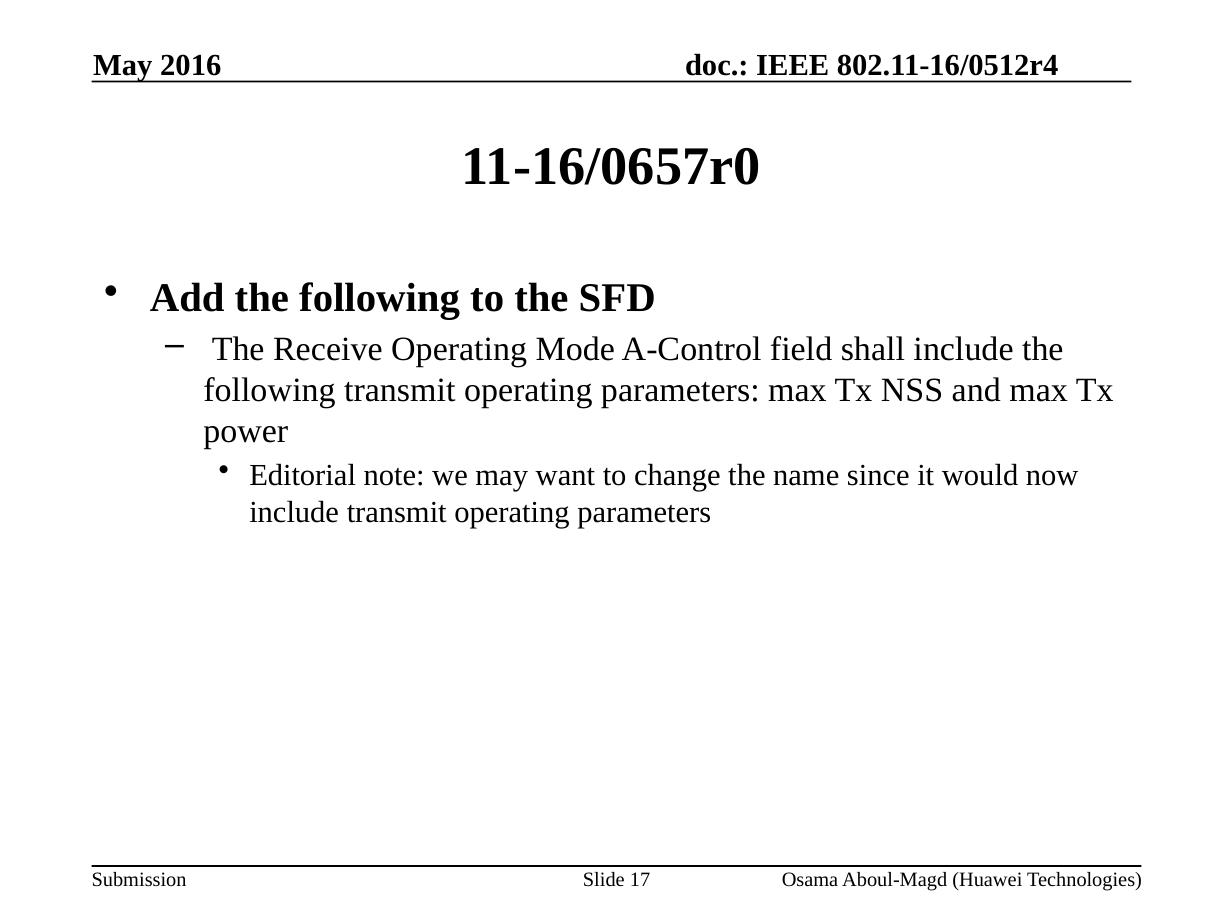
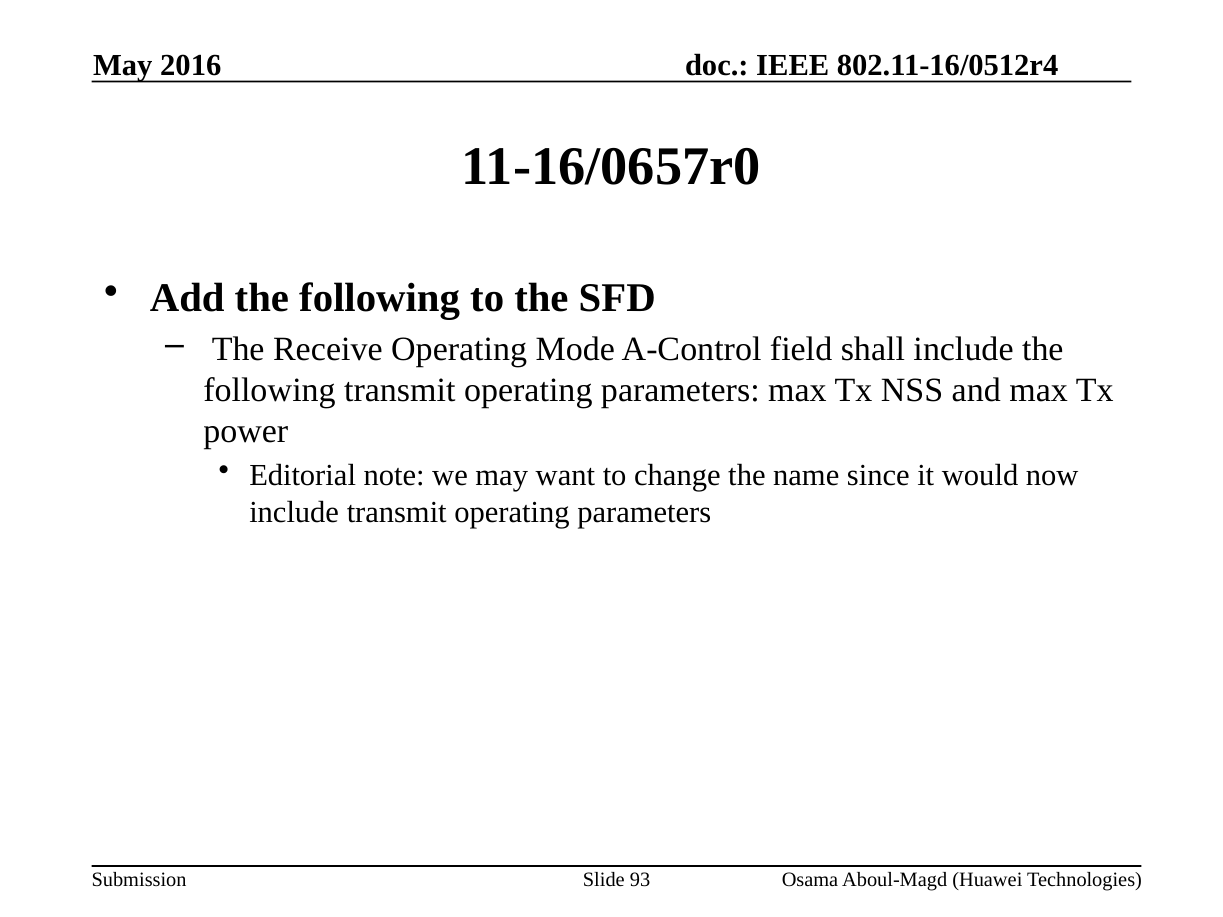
17: 17 -> 93
